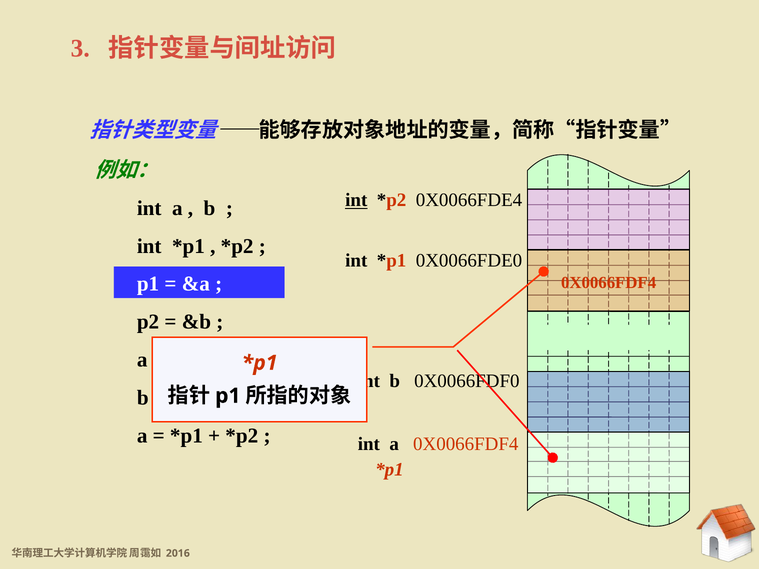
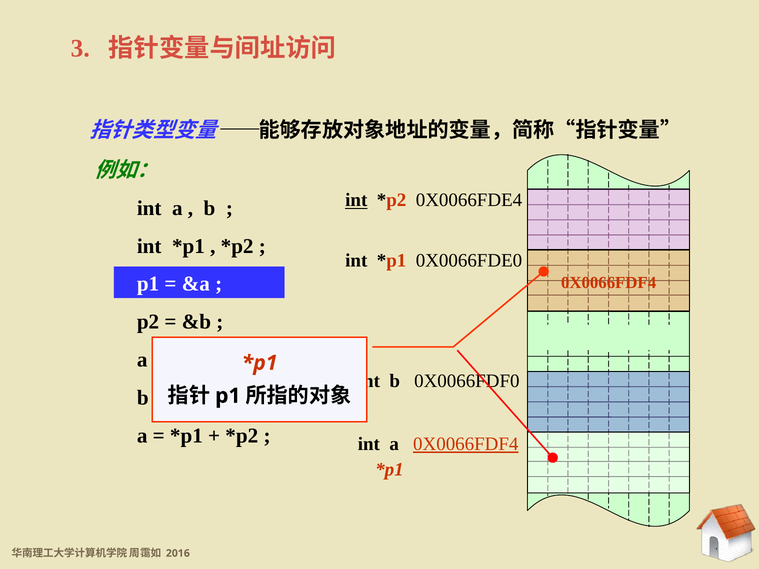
0X0066FDF4 at (466, 444) underline: none -> present
